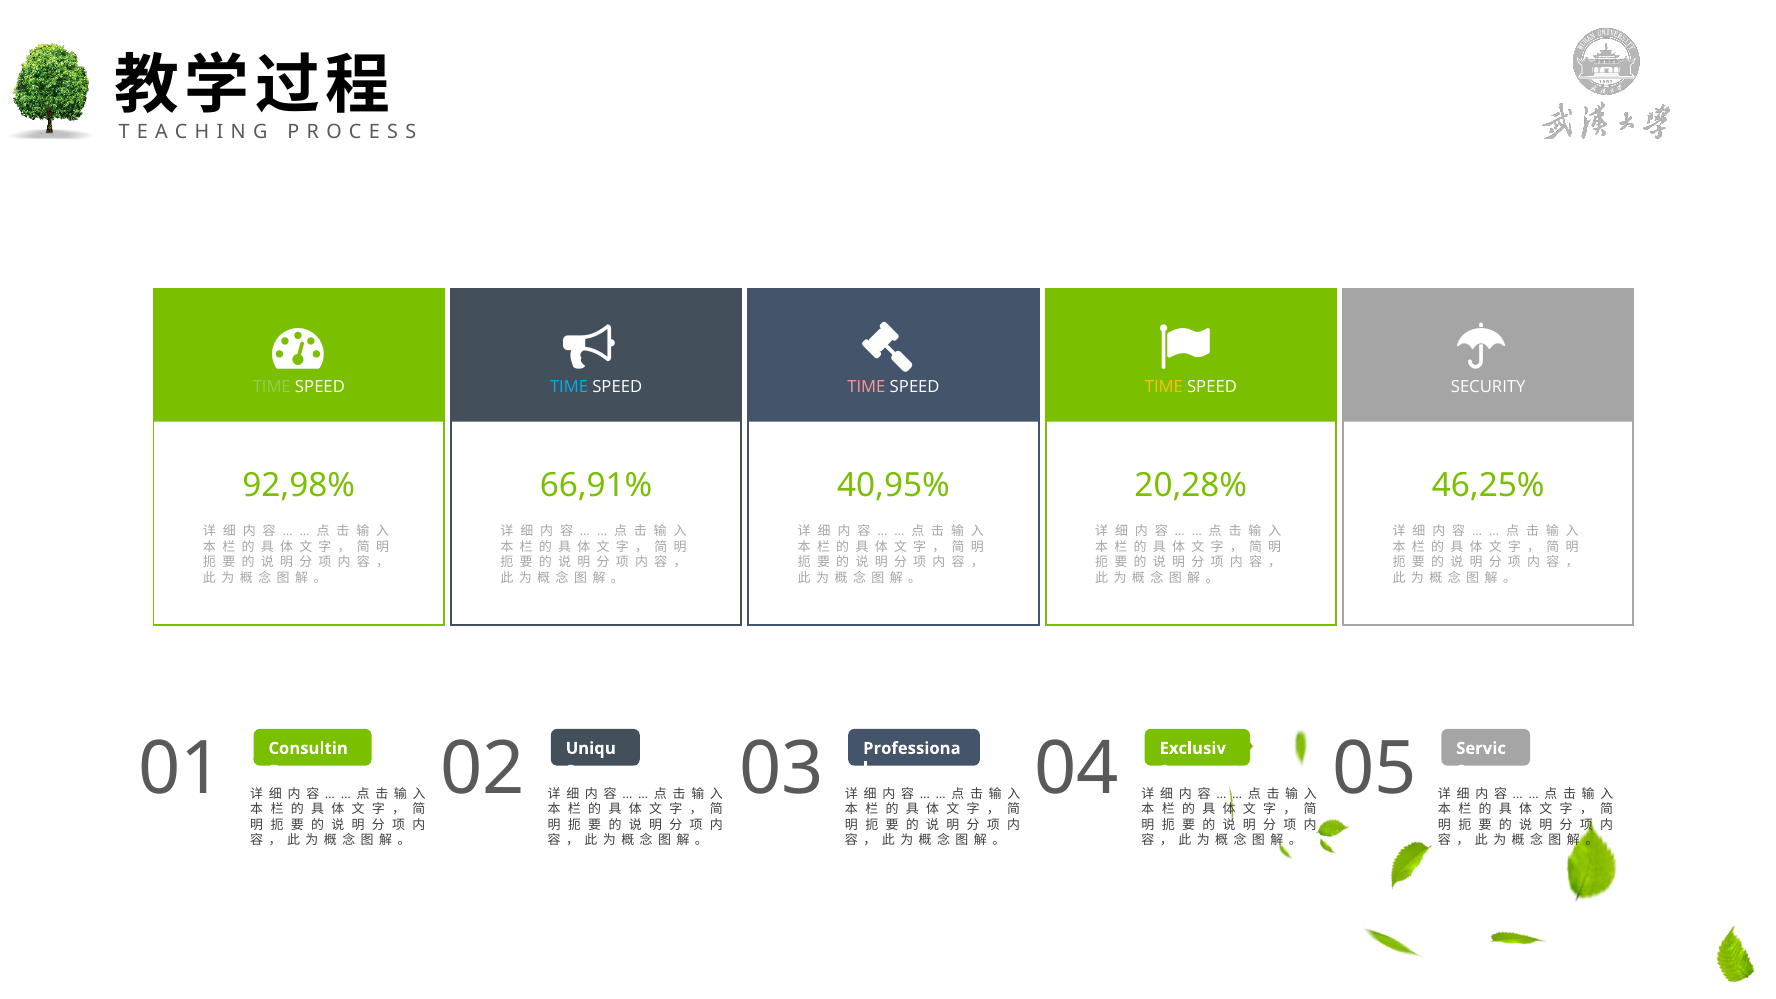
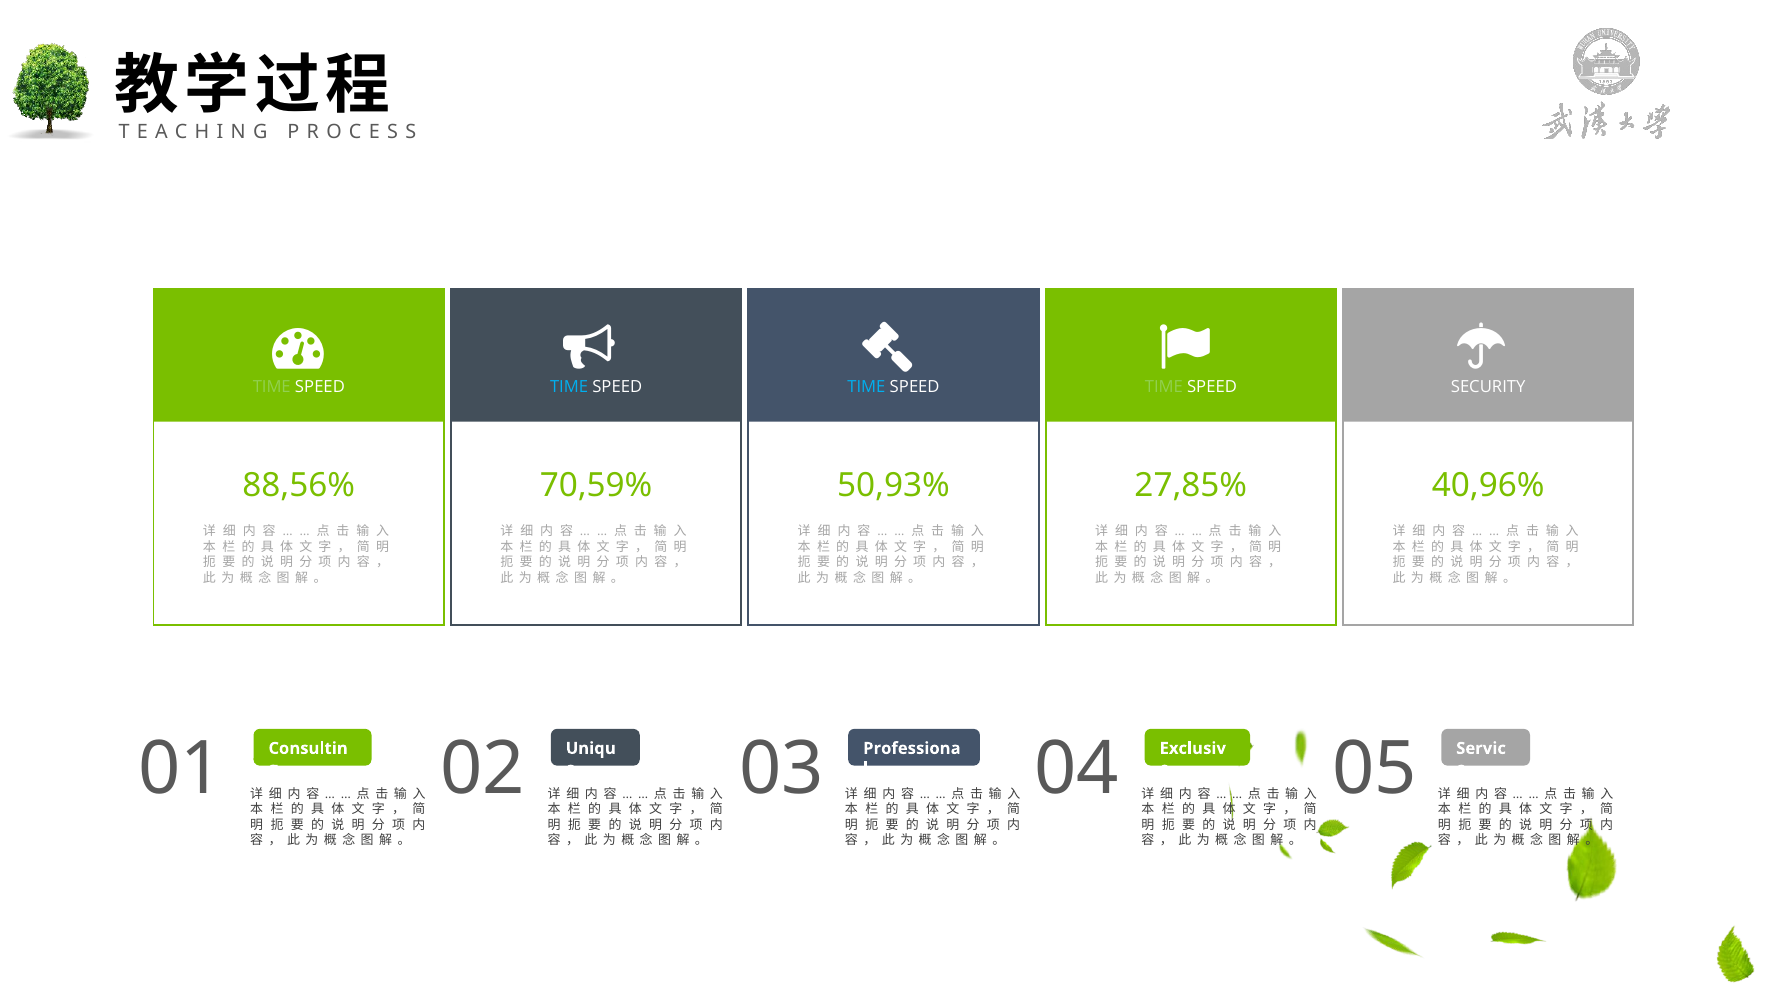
TIME at (866, 387) colour: pink -> light blue
TIME at (1164, 387) colour: yellow -> light green
92,98%: 92,98% -> 88,56%
66,91%: 66,91% -> 70,59%
40,95%: 40,95% -> 50,93%
20,28%: 20,28% -> 27,85%
46,25%: 46,25% -> 40,96%
